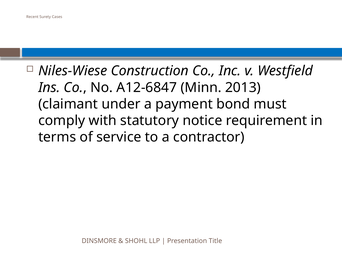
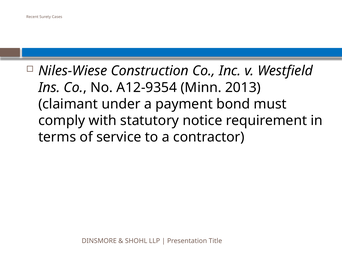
A12-6847: A12-6847 -> A12-9354
